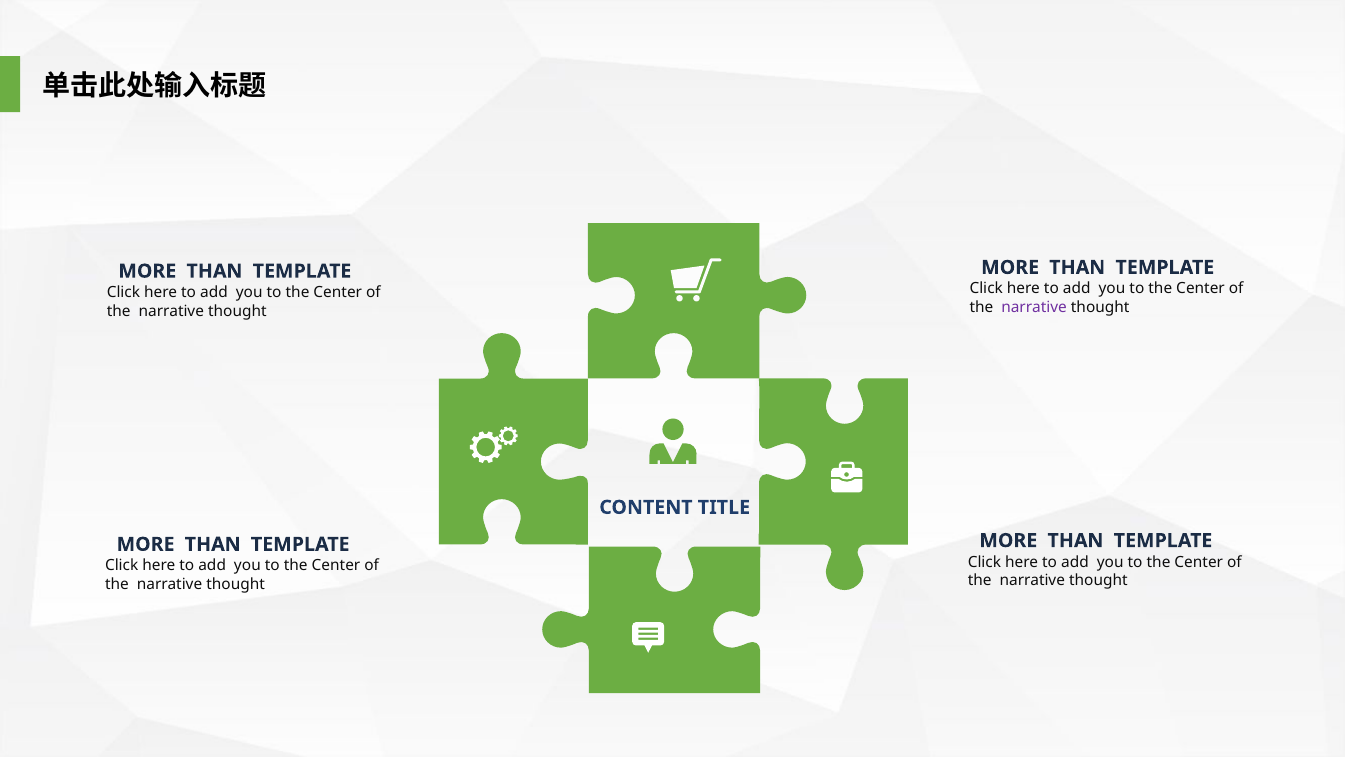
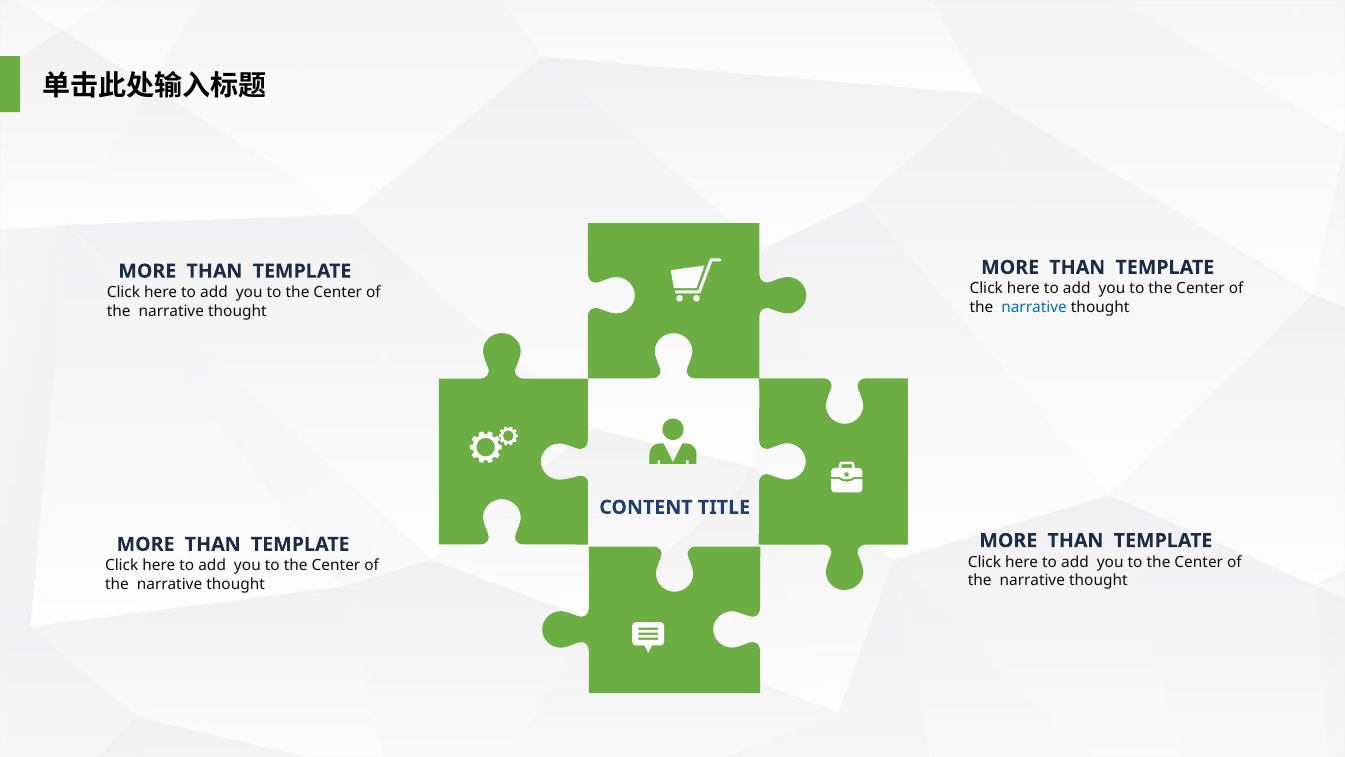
narrative at (1034, 307) colour: purple -> blue
